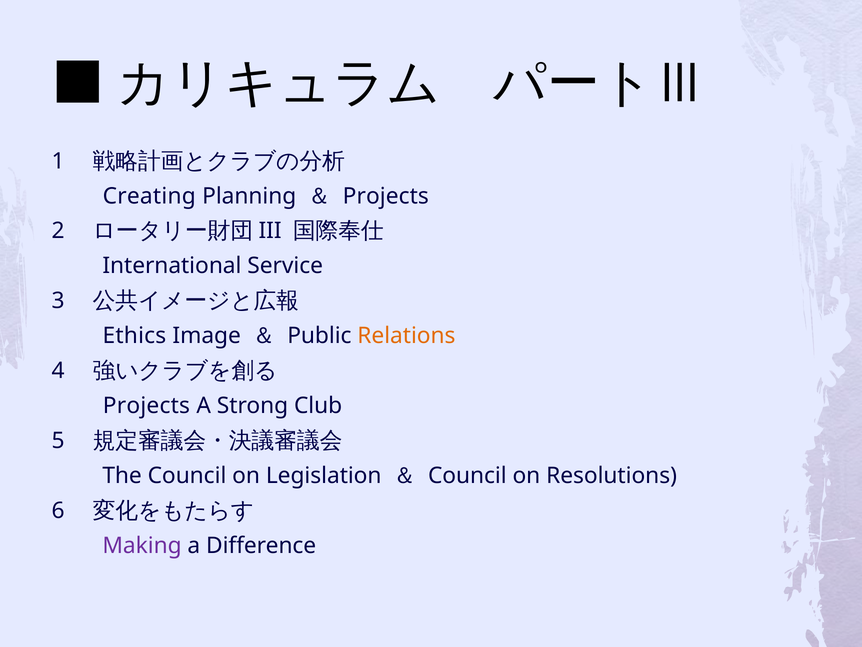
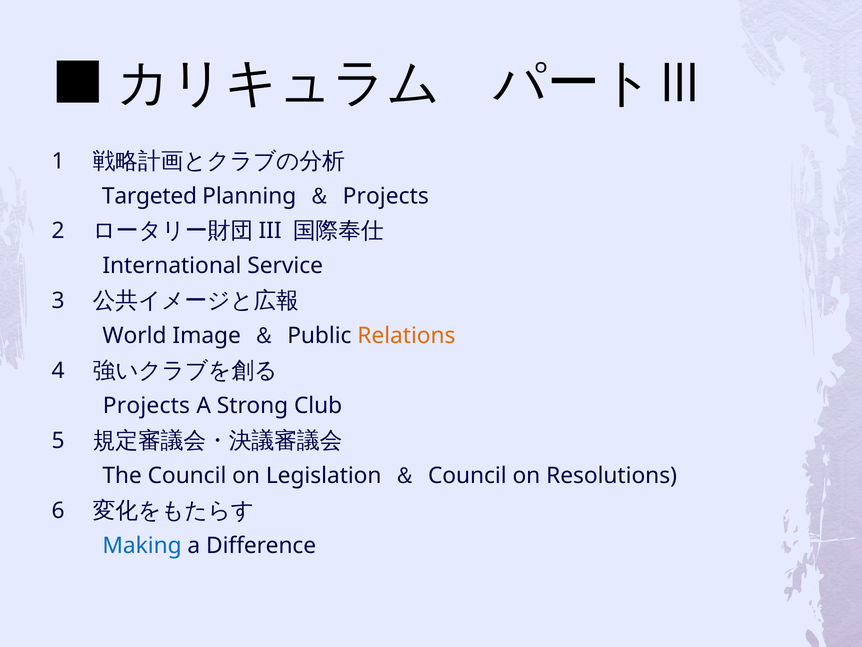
Creating: Creating -> Targeted
Ethics: Ethics -> World
Making colour: purple -> blue
